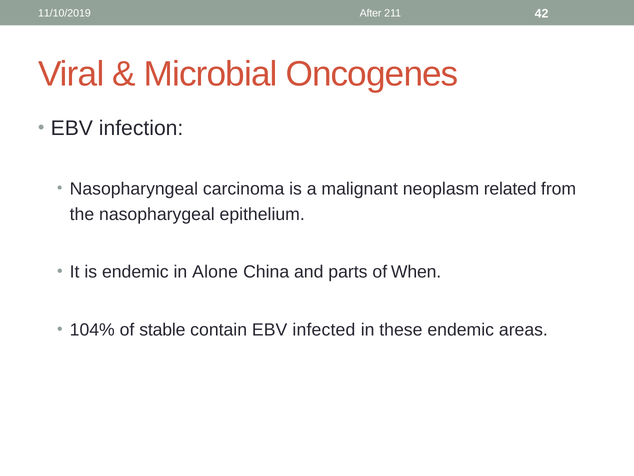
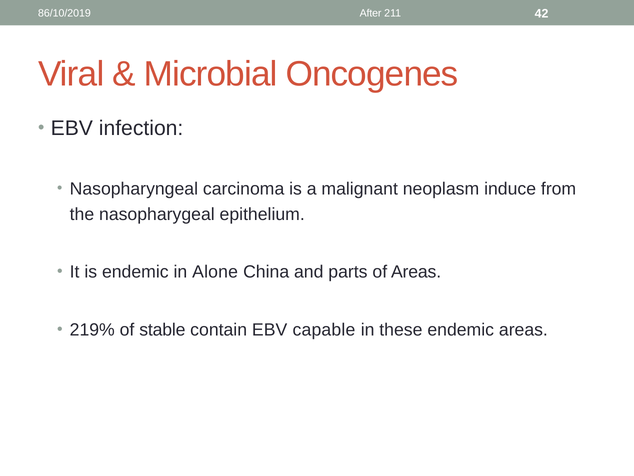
11/10/2019: 11/10/2019 -> 86/10/2019
related: related -> induce
of When: When -> Areas
104%: 104% -> 219%
infected: infected -> capable
